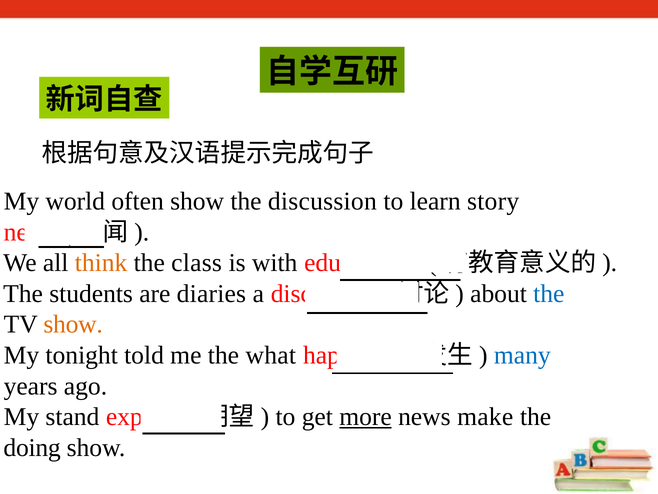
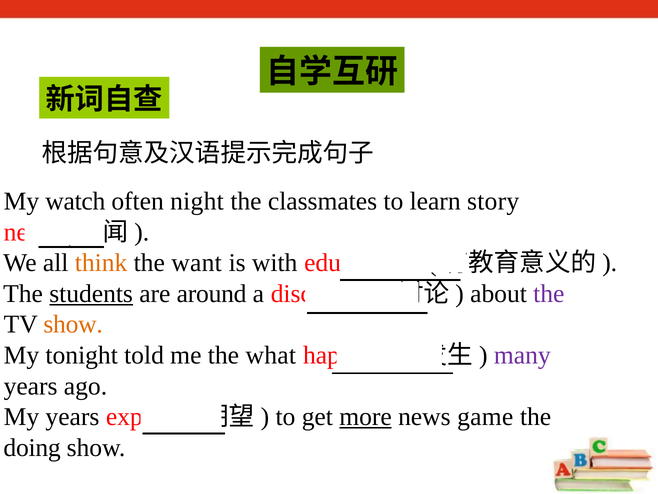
world: world -> watch
often show: show -> night
the discussion: discussion -> classmates
class: class -> want
students underline: none -> present
diaries: diaries -> around
the at (549, 293) colour: blue -> purple
many colour: blue -> purple
My stand: stand -> years
make: make -> game
